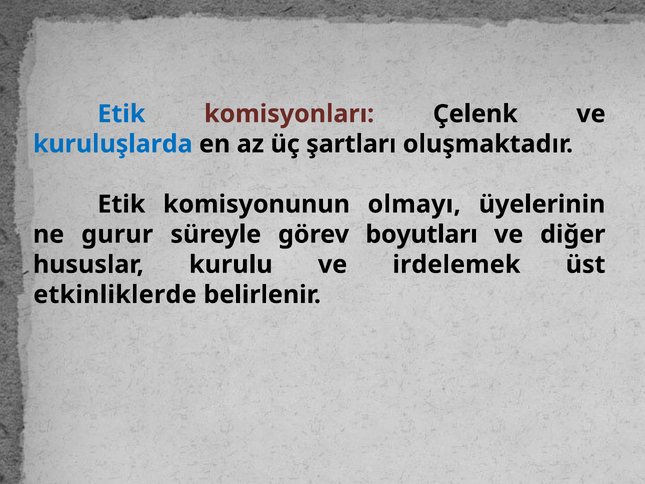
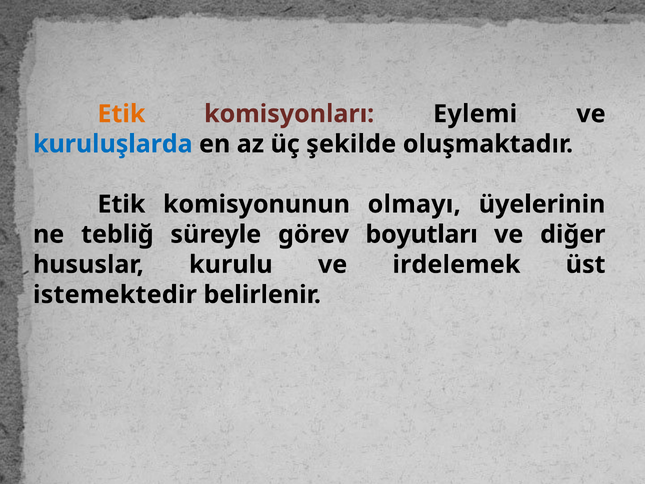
Etik at (121, 114) colour: blue -> orange
Çelenk: Çelenk -> Eylemi
şartları: şartları -> şekilde
gurur: gurur -> tebliğ
etkinliklerde: etkinliklerde -> istemektedir
